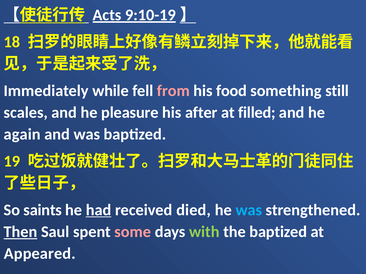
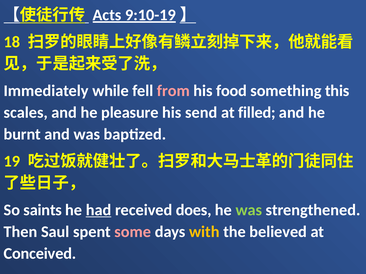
still: still -> this
after: after -> send
again: again -> burnt
died: died -> does
was at (249, 210) colour: light blue -> light green
Then underline: present -> none
with colour: light green -> yellow
the baptized: baptized -> believed
Appeared: Appeared -> Conceived
